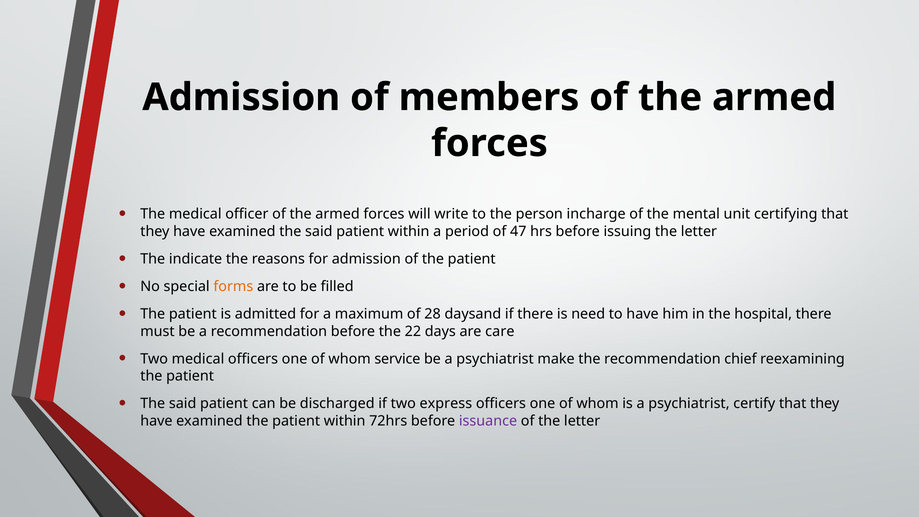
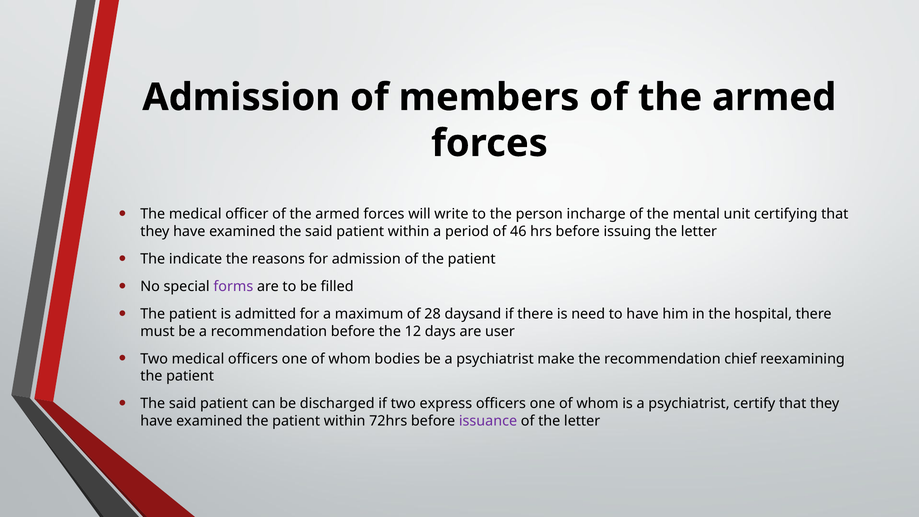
47: 47 -> 46
forms colour: orange -> purple
22: 22 -> 12
care: care -> user
service: service -> bodies
